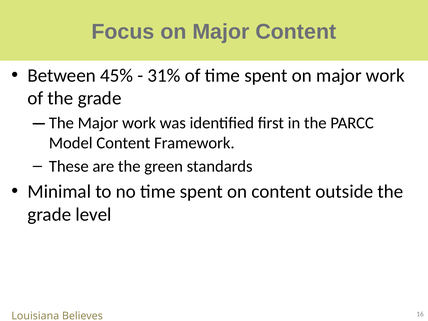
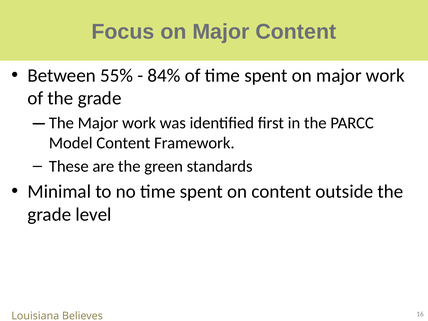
45%: 45% -> 55%
31%: 31% -> 84%
